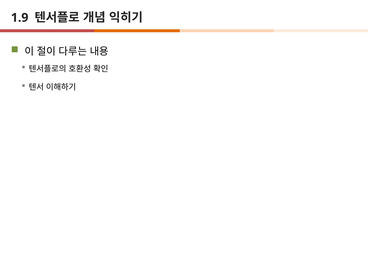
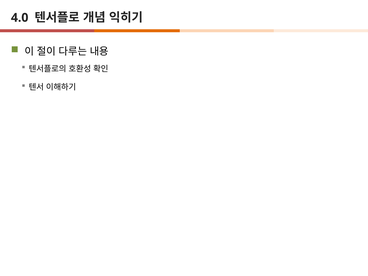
1.9: 1.9 -> 4.0
